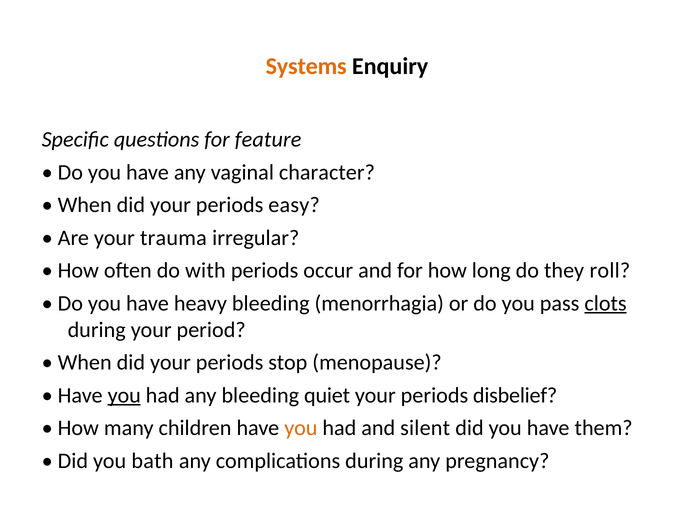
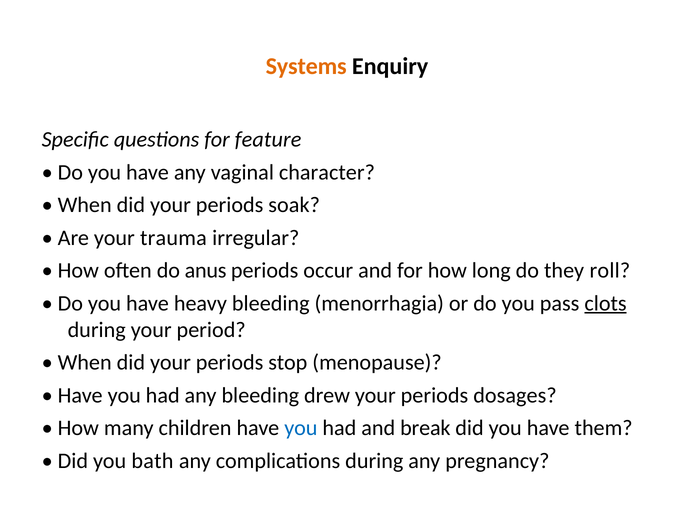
easy: easy -> soak
with: with -> anus
you at (124, 396) underline: present -> none
quiet: quiet -> drew
disbelief: disbelief -> dosages
you at (301, 428) colour: orange -> blue
silent: silent -> break
